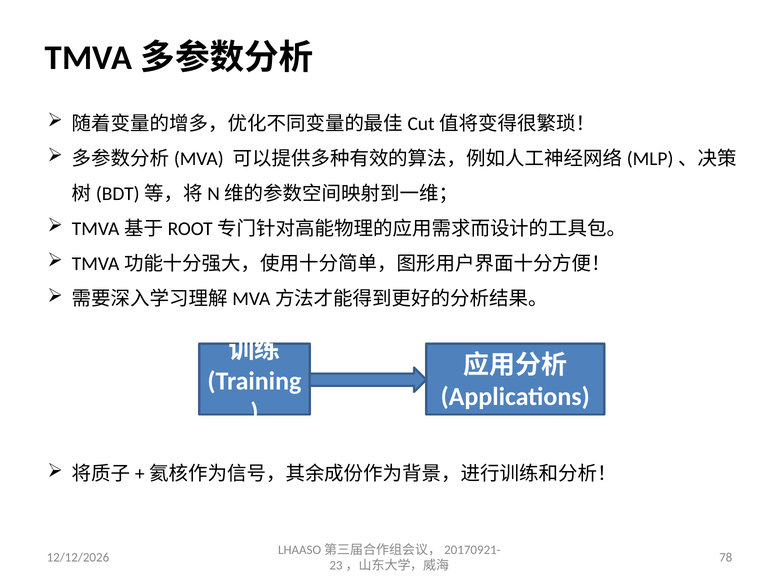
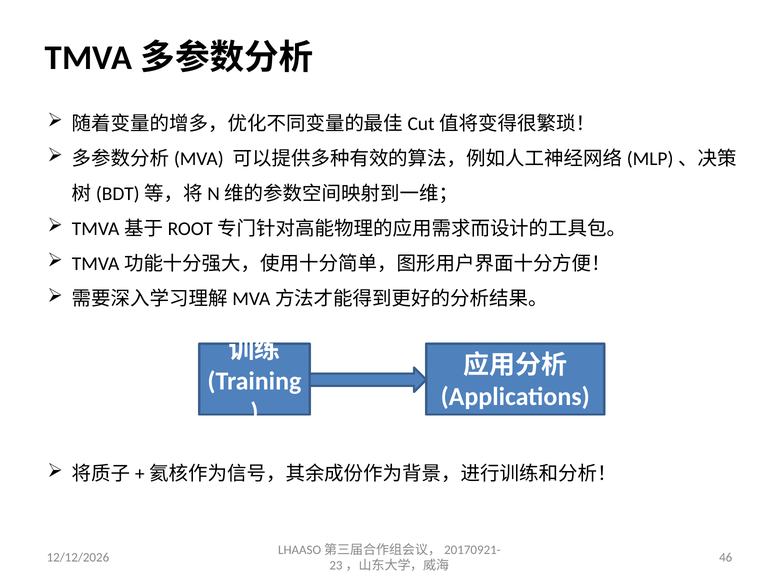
78: 78 -> 46
